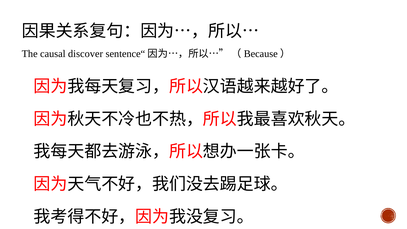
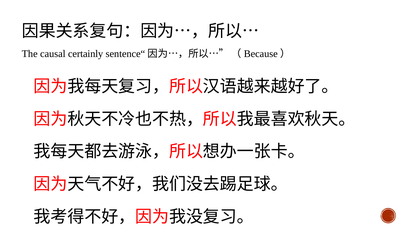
discover: discover -> certainly
